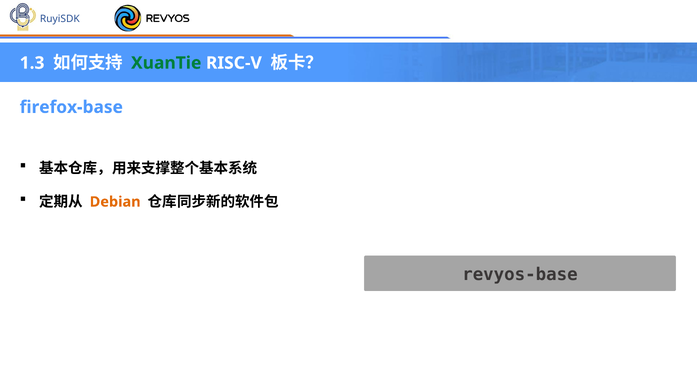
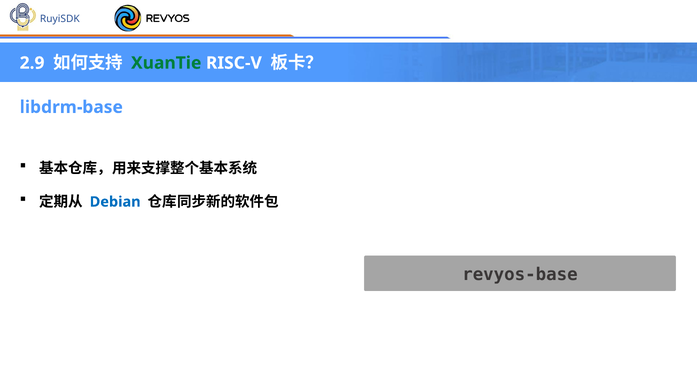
1.3: 1.3 -> 2.9
firefox-base: firefox-base -> libdrm-base
Debian colour: orange -> blue
